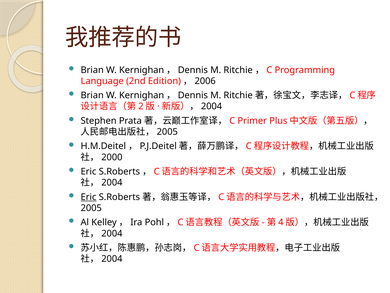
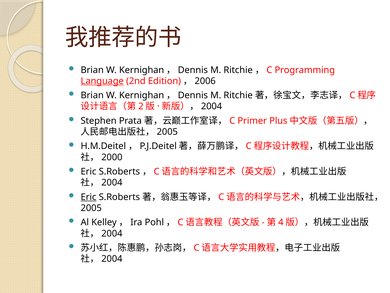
Language underline: none -> present
